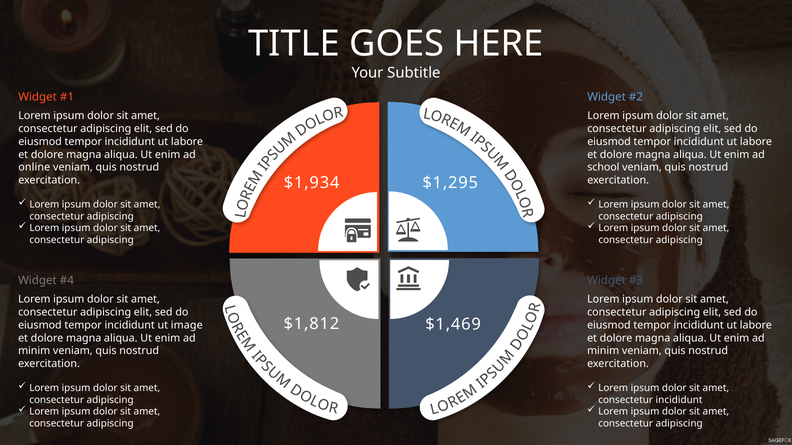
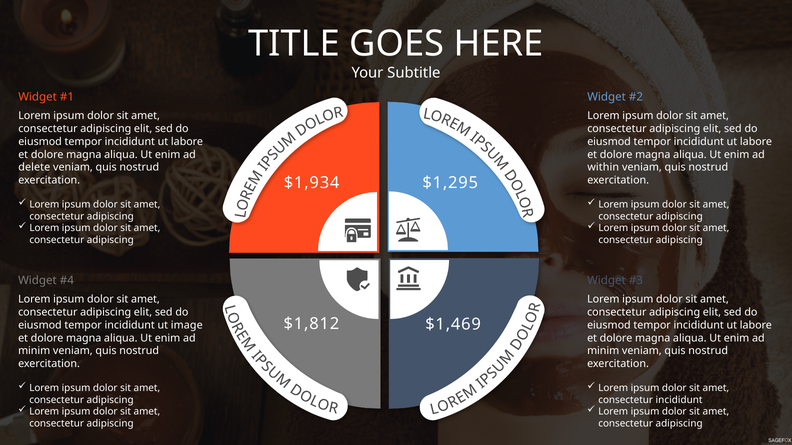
online: online -> delete
school: school -> within
